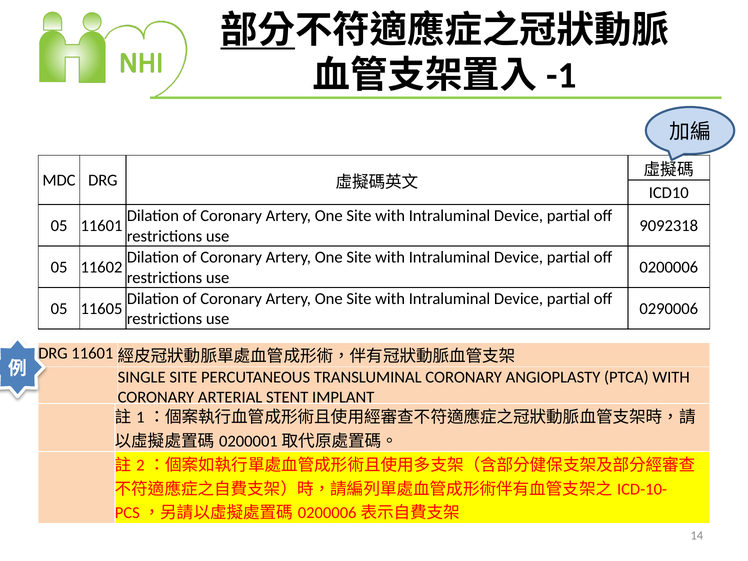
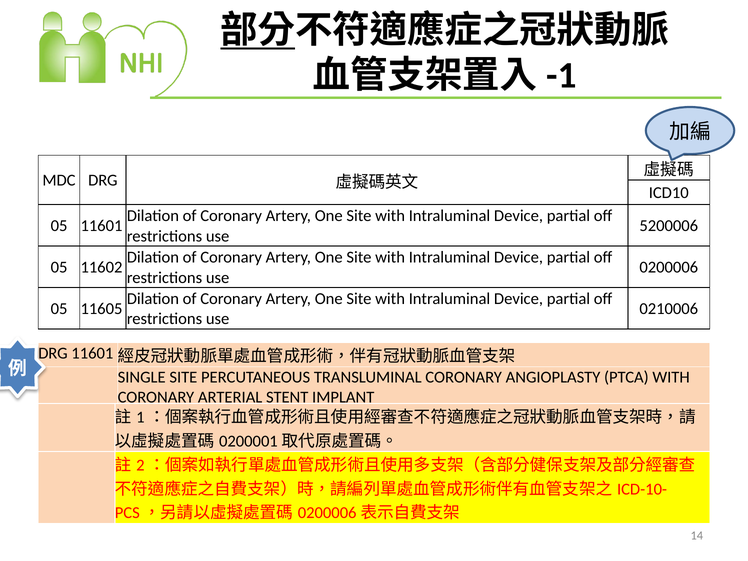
9092318: 9092318 -> 5200006
0290006: 0290006 -> 0210006
